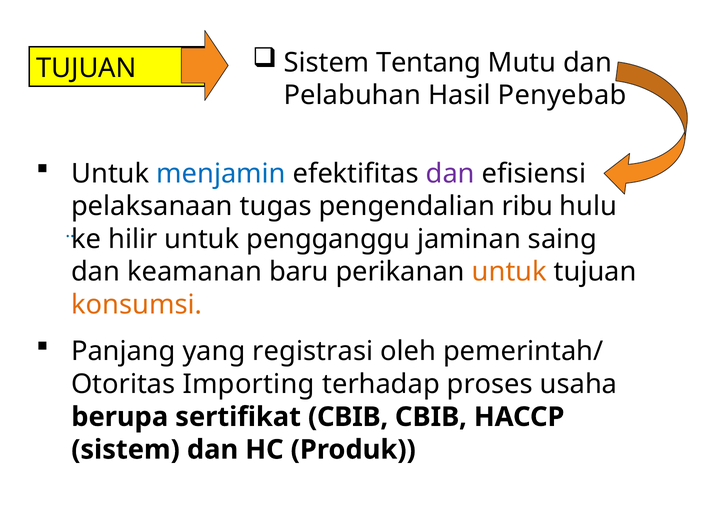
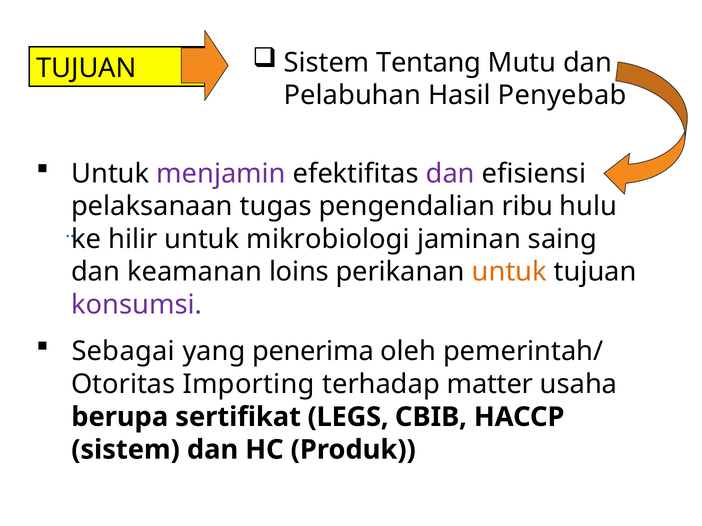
menjamin colour: blue -> purple
pengganggu: pengganggu -> mikrobiologi
baru: baru -> loins
konsumsi colour: orange -> purple
Panjang: Panjang -> Sebagai
registrasi: registrasi -> penerima
proses: proses -> matter
sertifikat CBIB: CBIB -> LEGS
